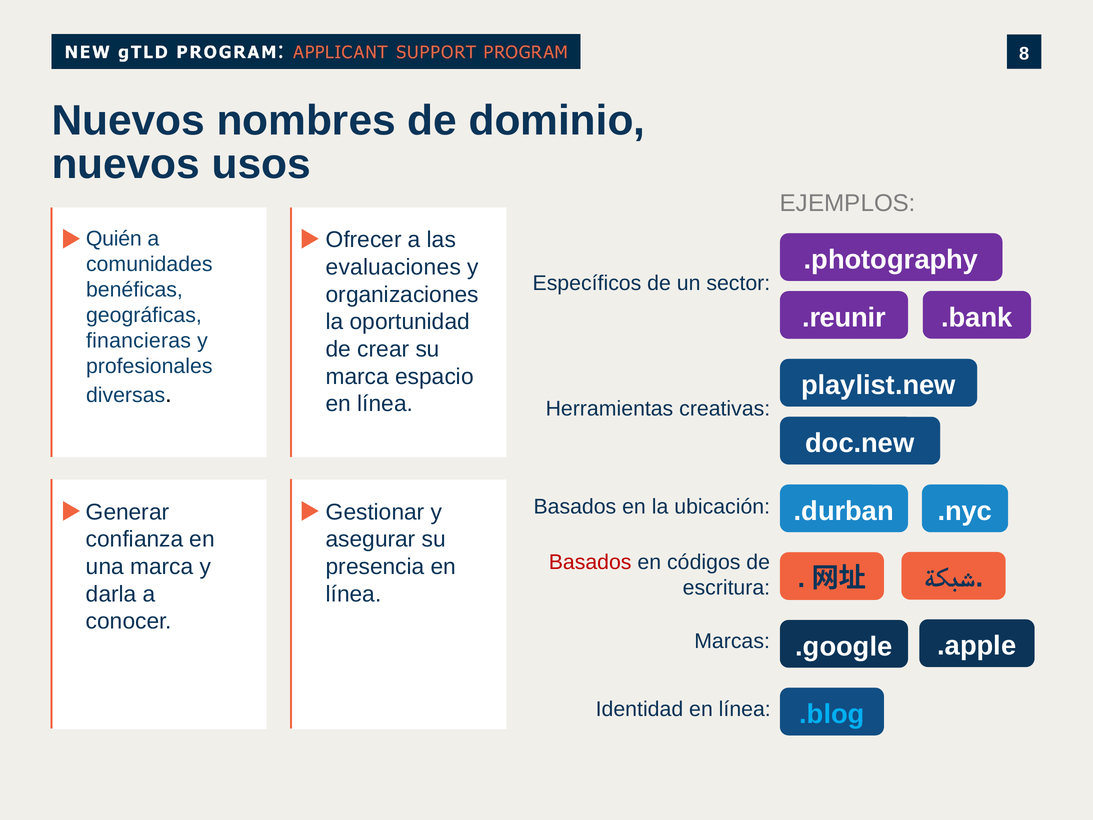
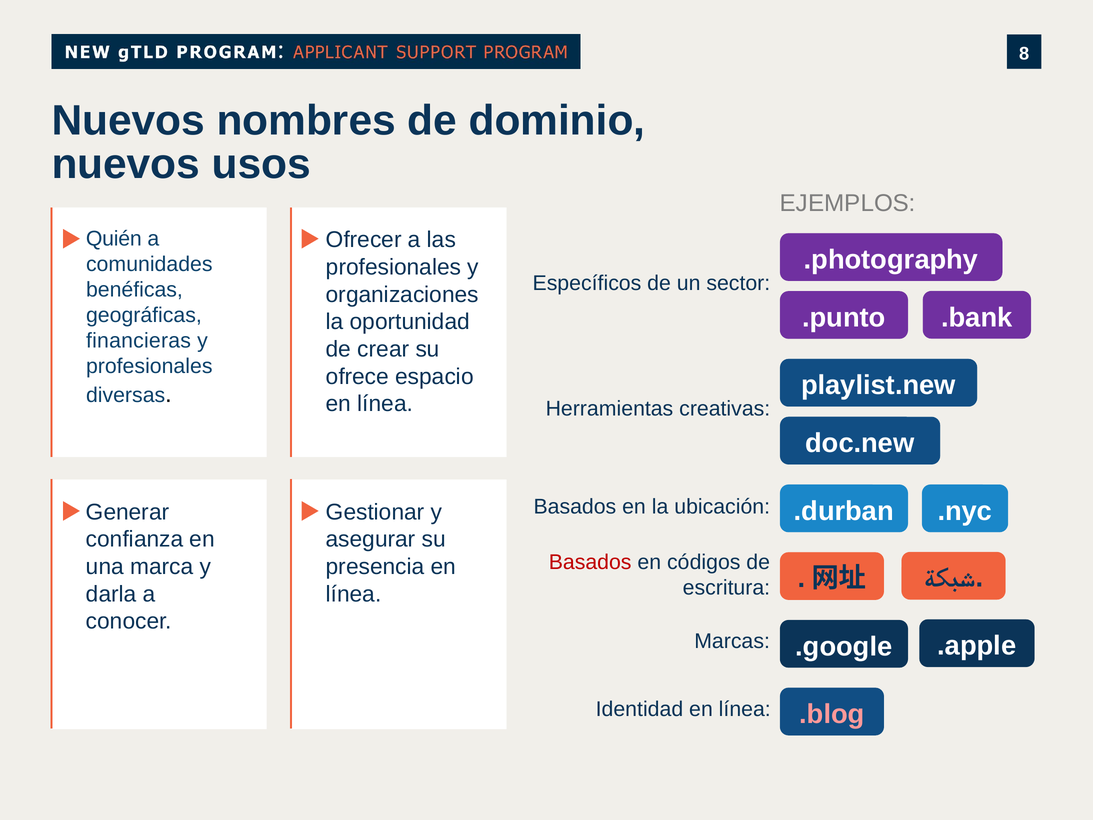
evaluaciones at (393, 267): evaluaciones -> profesionales
.reunir: .reunir -> .punto
marca at (357, 376): marca -> ofrece
.blog colour: light blue -> pink
